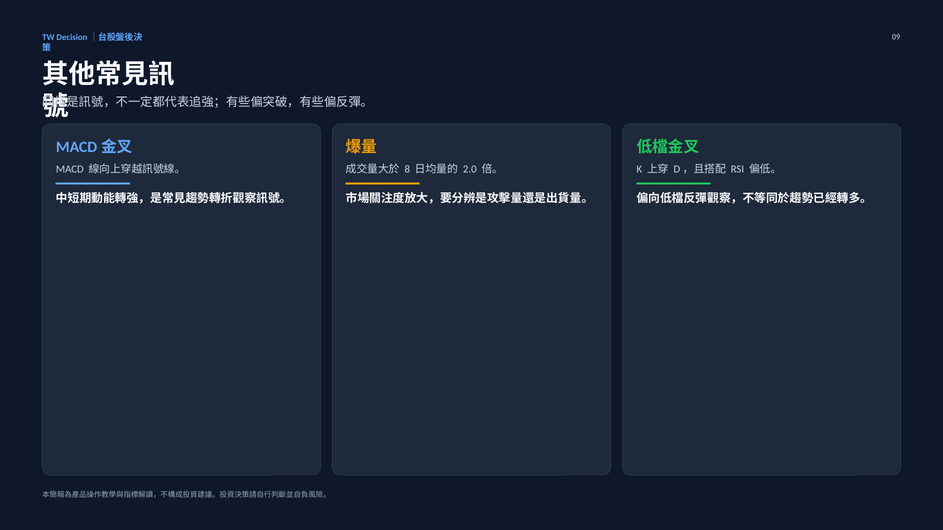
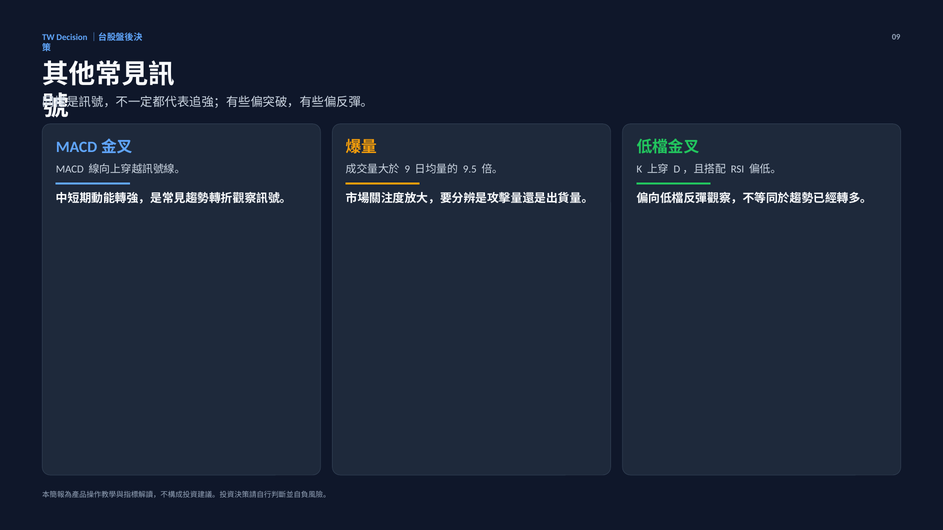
8: 8 -> 9
2.0: 2.0 -> 9.5
